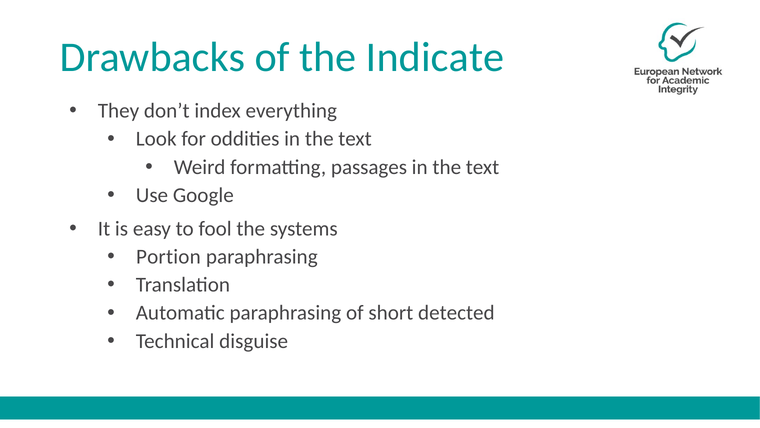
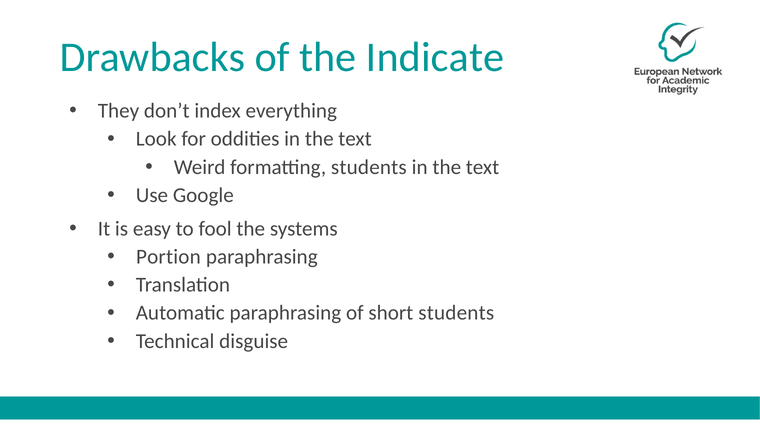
formatting passages: passages -> students
short detected: detected -> students
